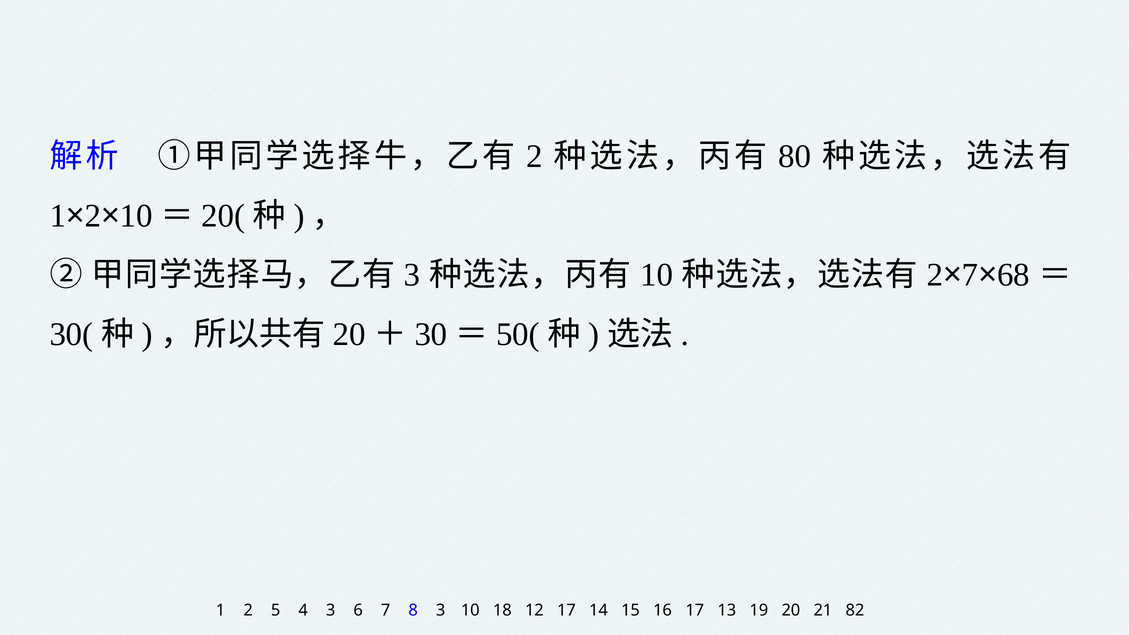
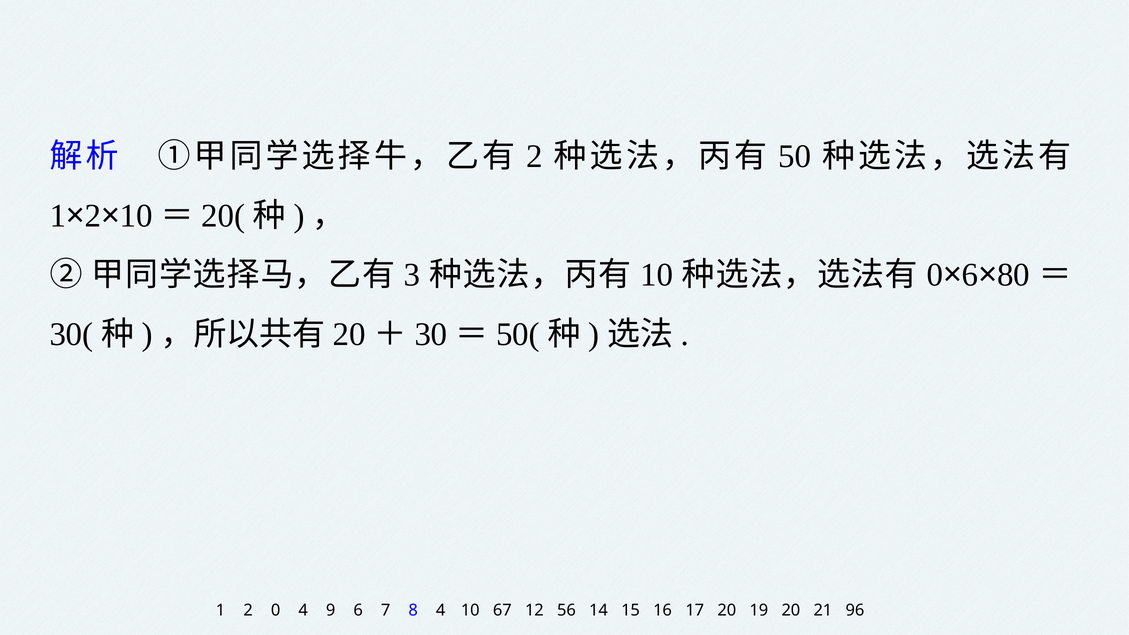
80: 80 -> 50
2 at (935, 275): 2 -> 0
7 at (970, 275): 7 -> 6
68: 68 -> 80
2 5: 5 -> 0
4 3: 3 -> 9
8 3: 3 -> 4
18: 18 -> 67
12 17: 17 -> 56
17 13: 13 -> 20
82: 82 -> 96
